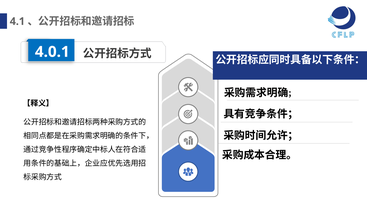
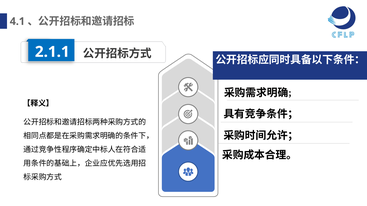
4.0.1: 4.0.1 -> 2.1.1
